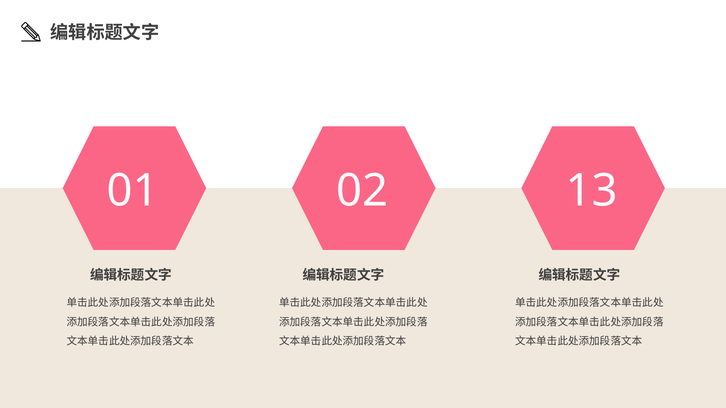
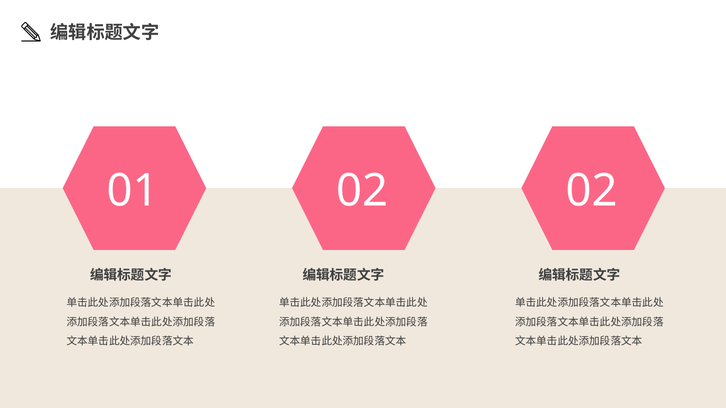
02 13: 13 -> 02
